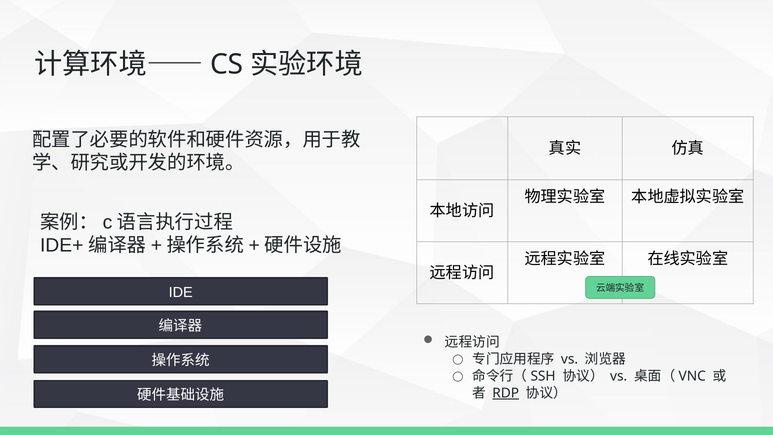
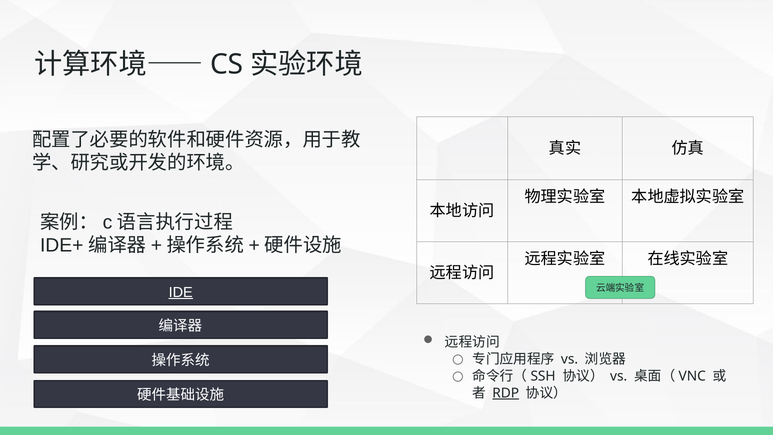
IDE underline: none -> present
